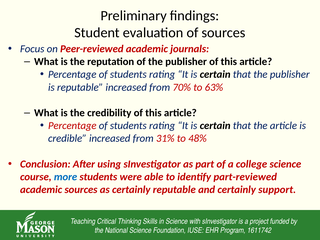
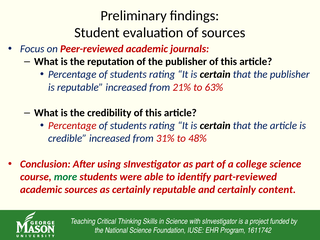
70%: 70% -> 21%
more colour: blue -> green
support: support -> content
